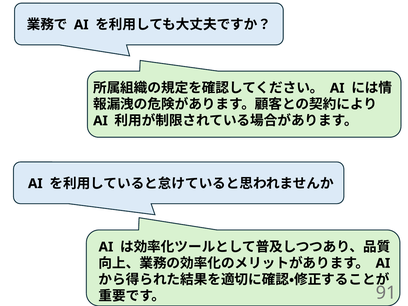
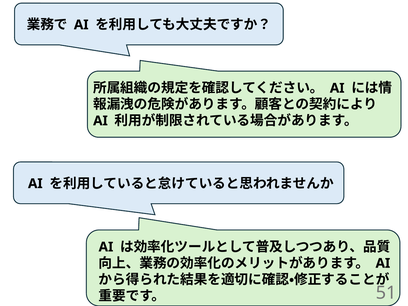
91: 91 -> 51
